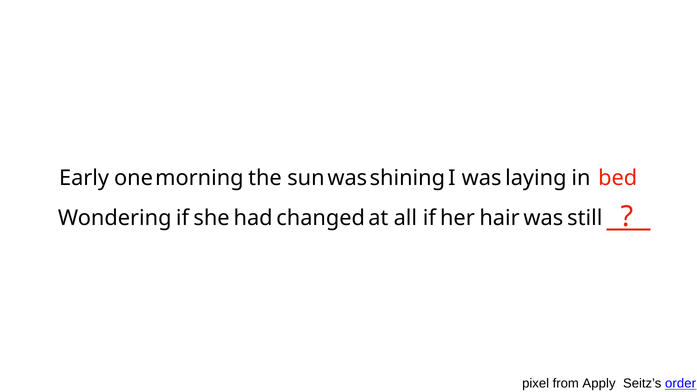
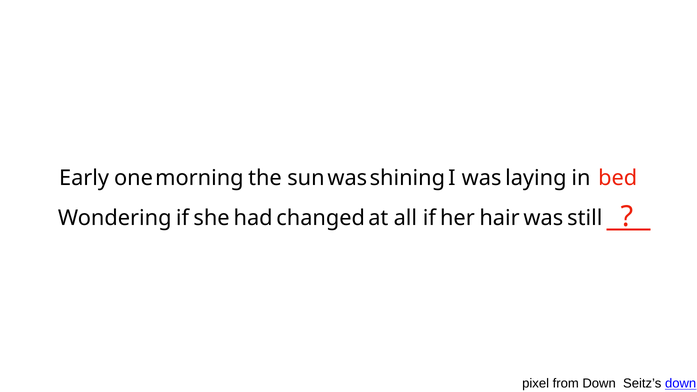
from Apply: Apply -> Down
Seitz’s order: order -> down
